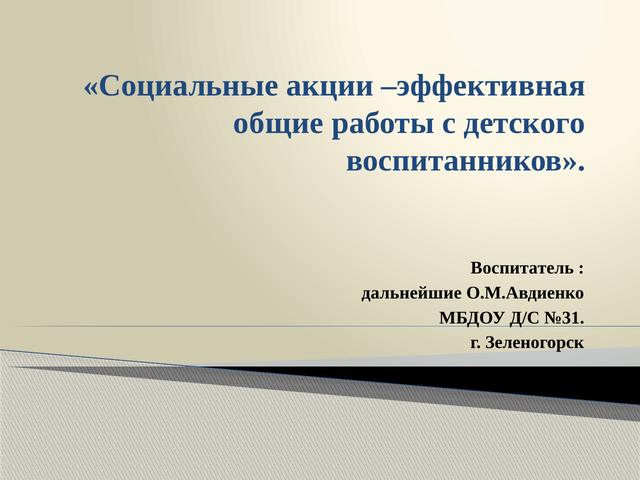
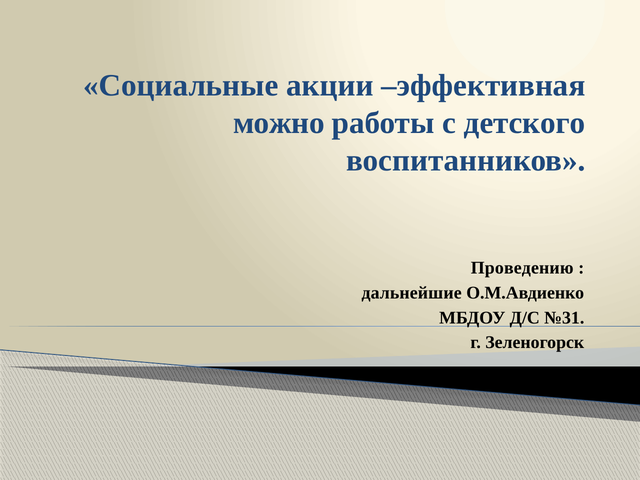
общие: общие -> можно
Воспитатель: Воспитатель -> Проведению
